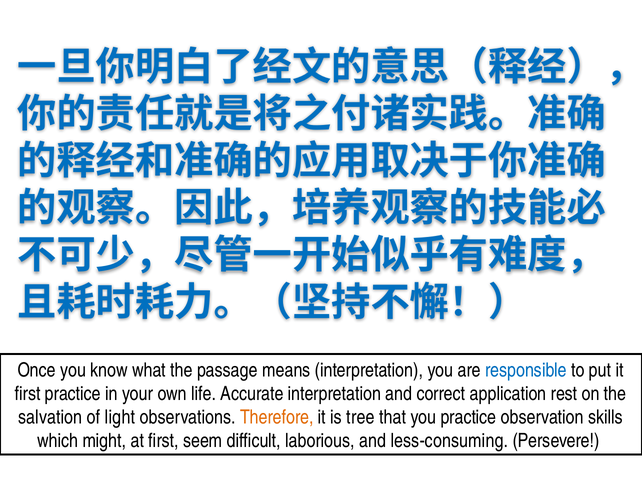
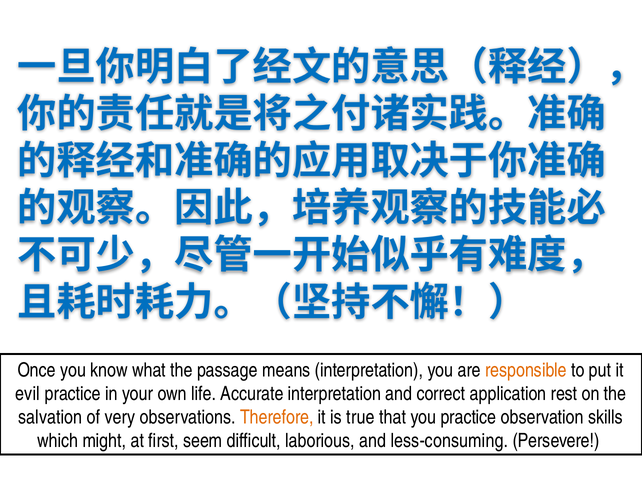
responsible colour: blue -> orange
first at (28, 393): first -> evil
light: light -> very
tree: tree -> true
